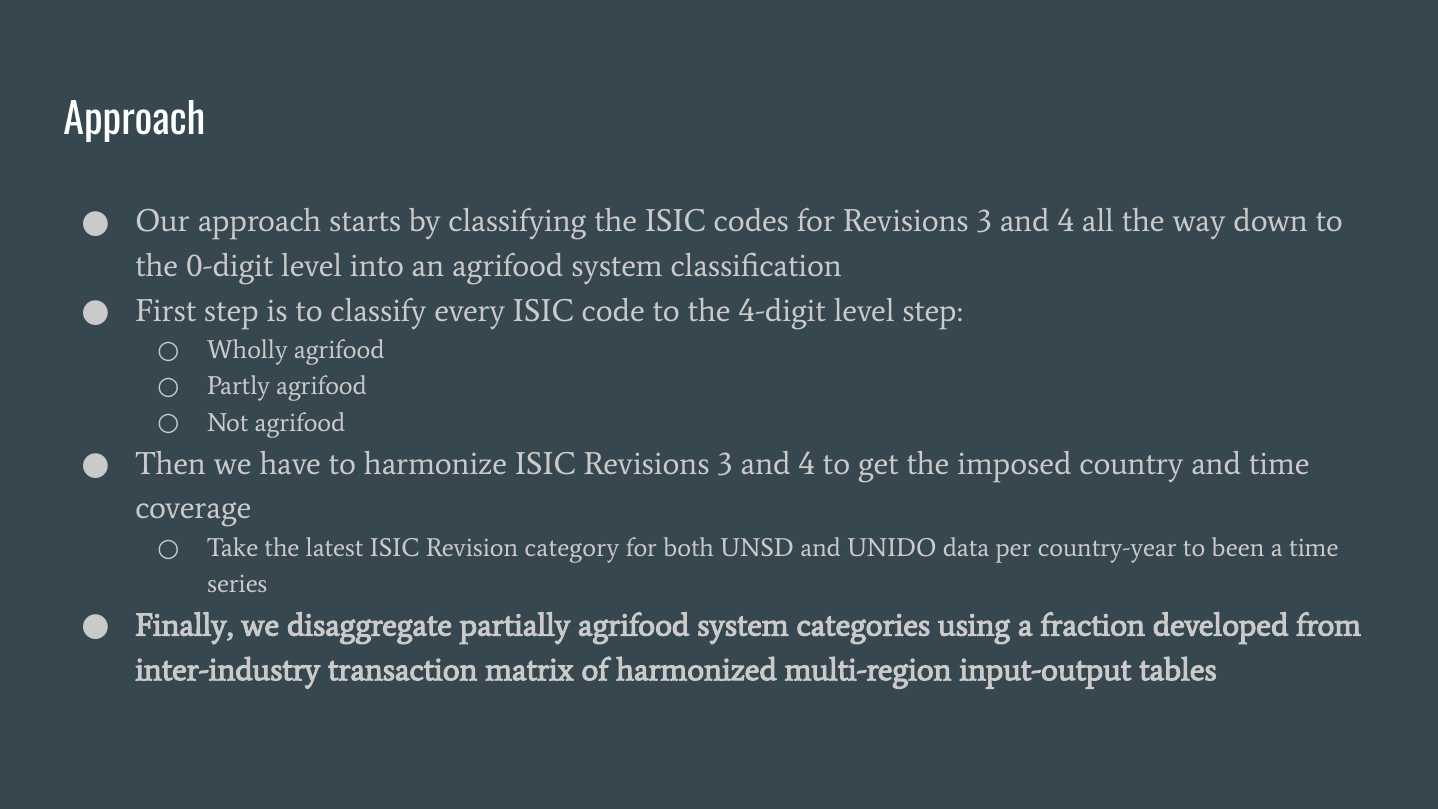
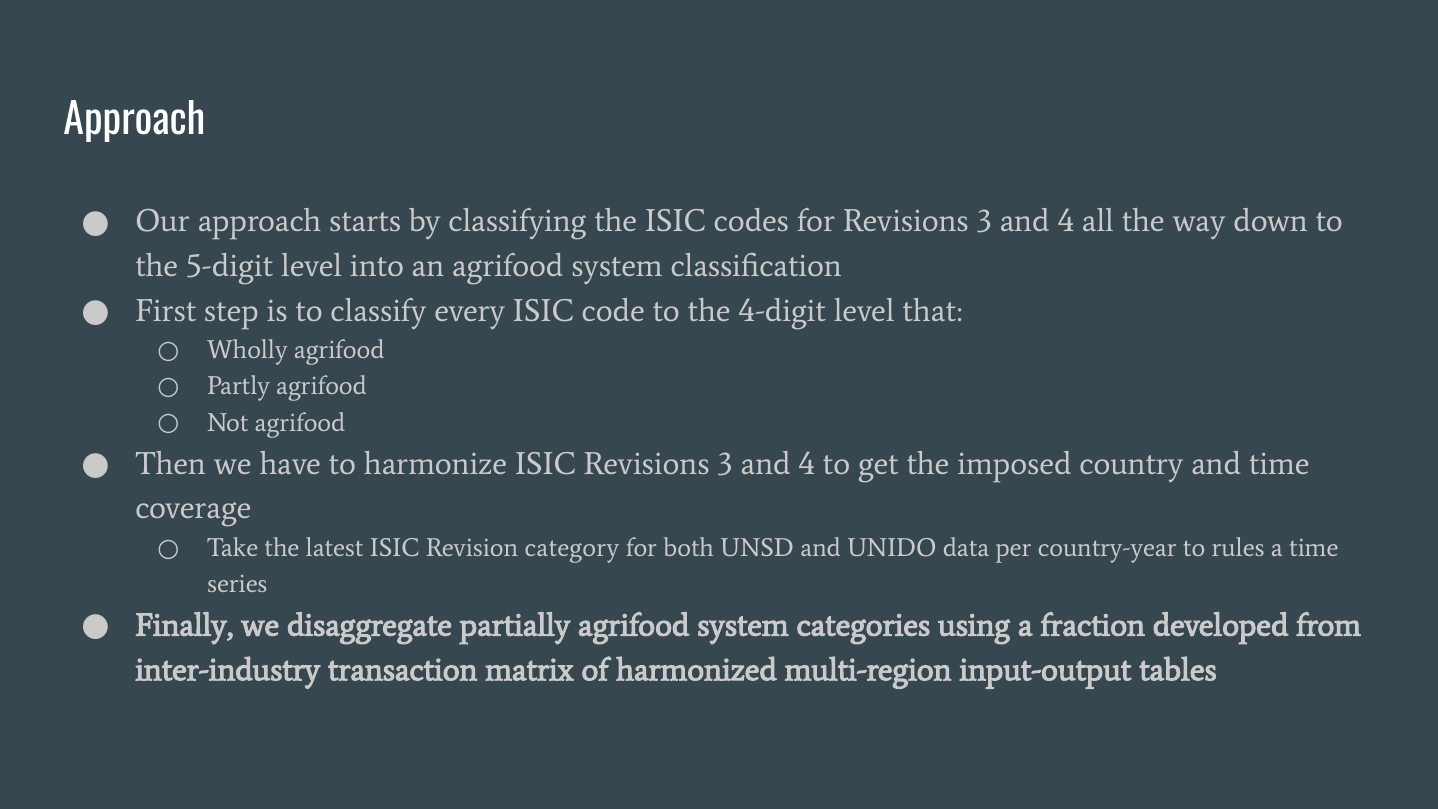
0-digit: 0-digit -> 5-digit
level step: step -> that
been: been -> rules
